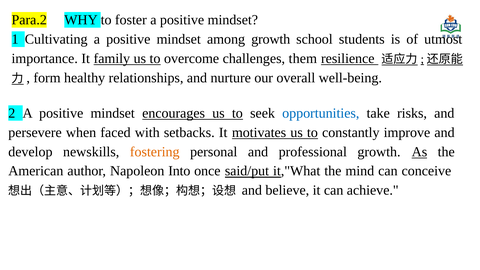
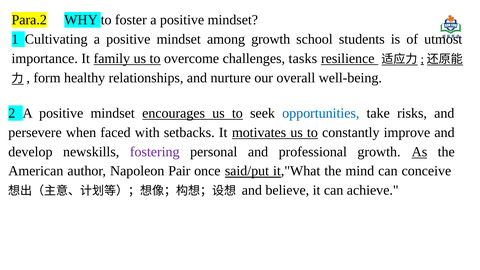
them: them -> tasks
fostering colour: orange -> purple
Into: Into -> Pair
